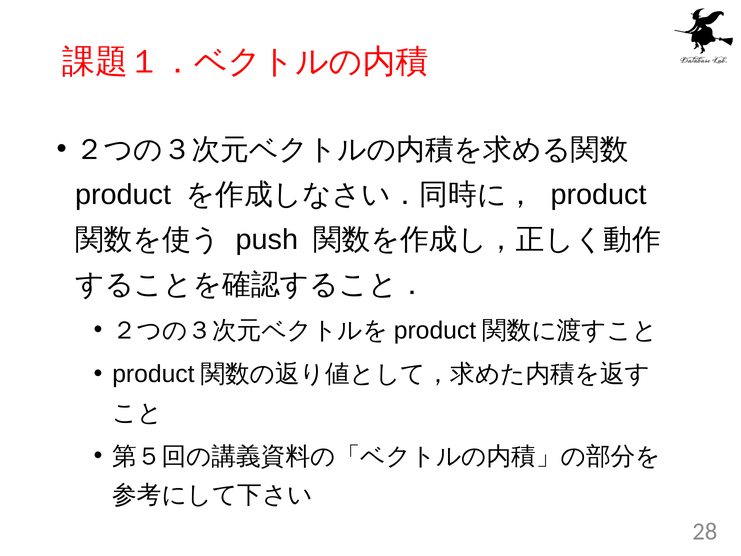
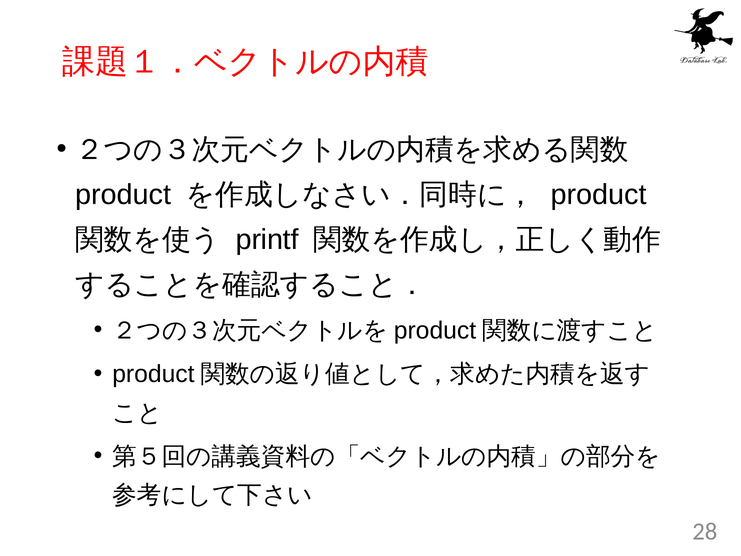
push: push -> printf
